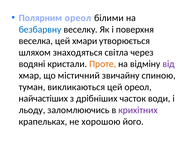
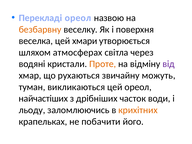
Полярним: Полярним -> Перекладі
білими: білими -> назвою
безбарвну colour: blue -> orange
знаходяться: знаходяться -> атмосферах
містичний: містичний -> рухаються
спиною: спиною -> можуть
крихітних colour: purple -> orange
хорошою: хорошою -> побачити
